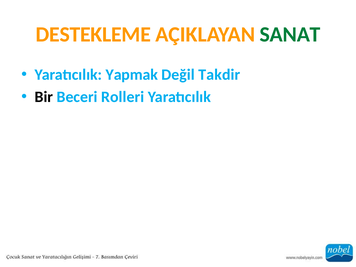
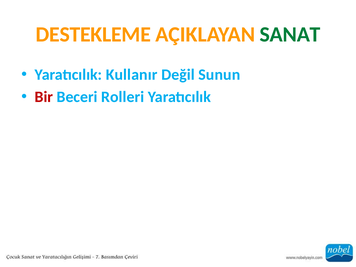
Yapmak: Yapmak -> Kullanır
Takdir: Takdir -> Sunun
Bir colour: black -> red
